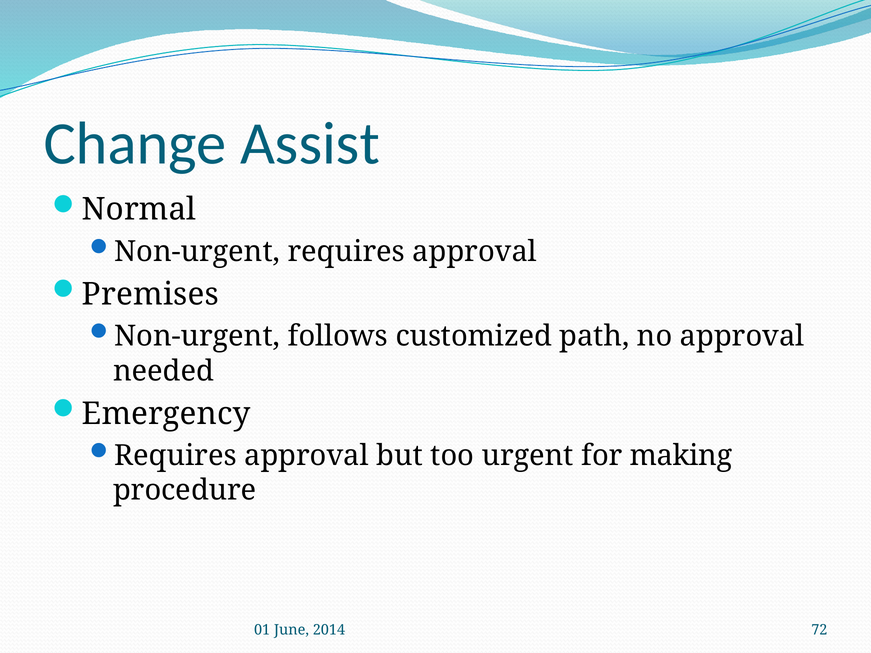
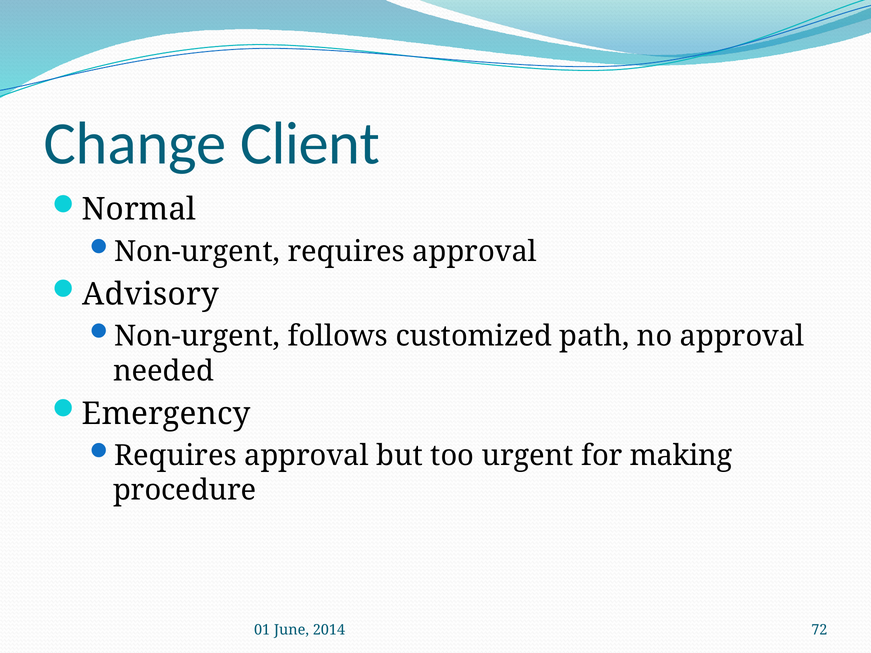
Assist: Assist -> Client
Premises: Premises -> Advisory
